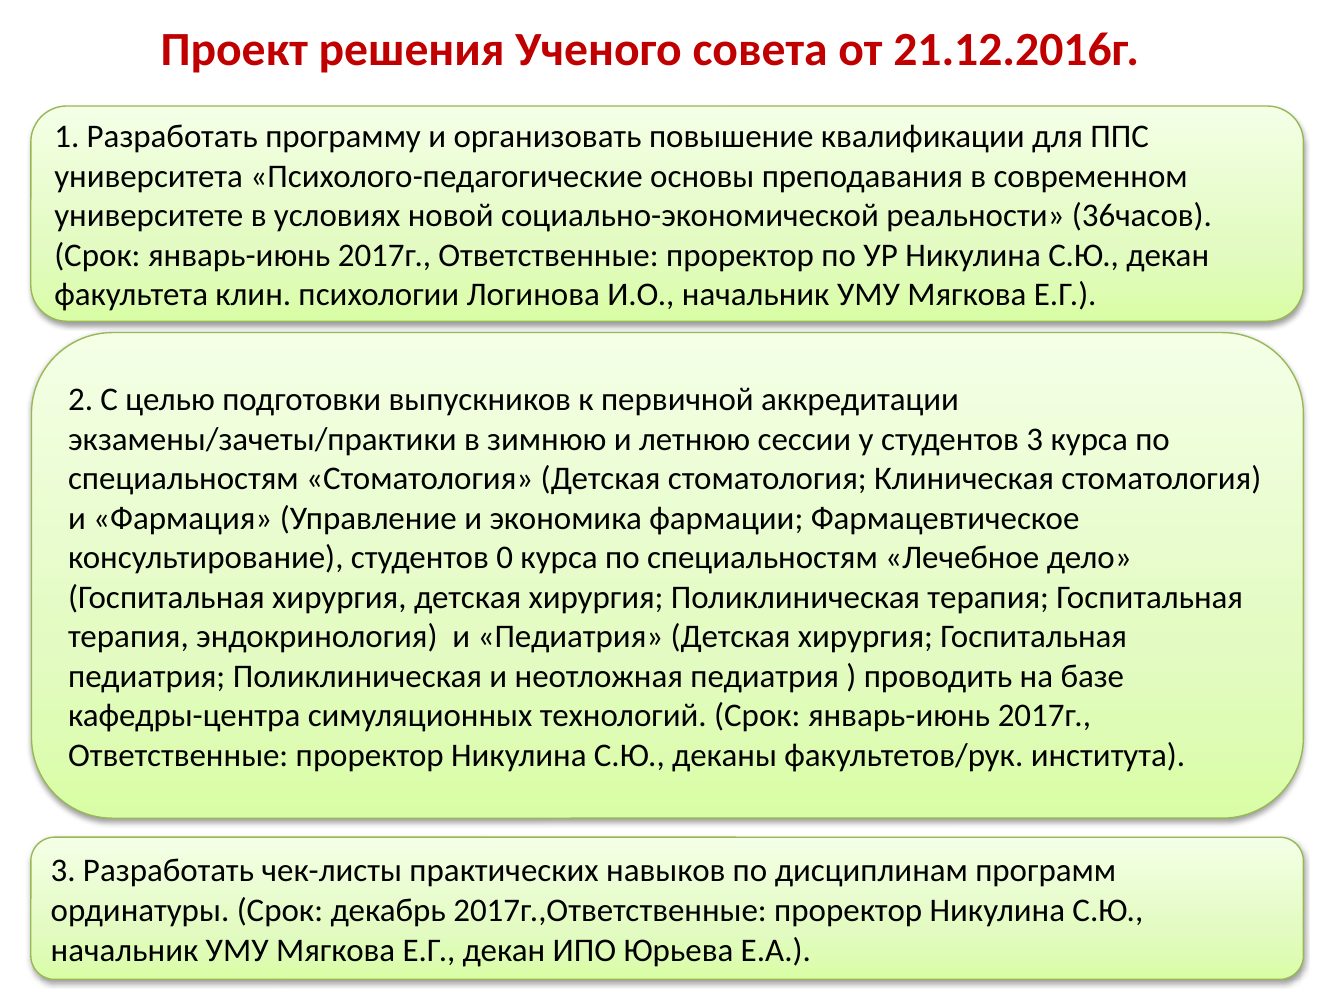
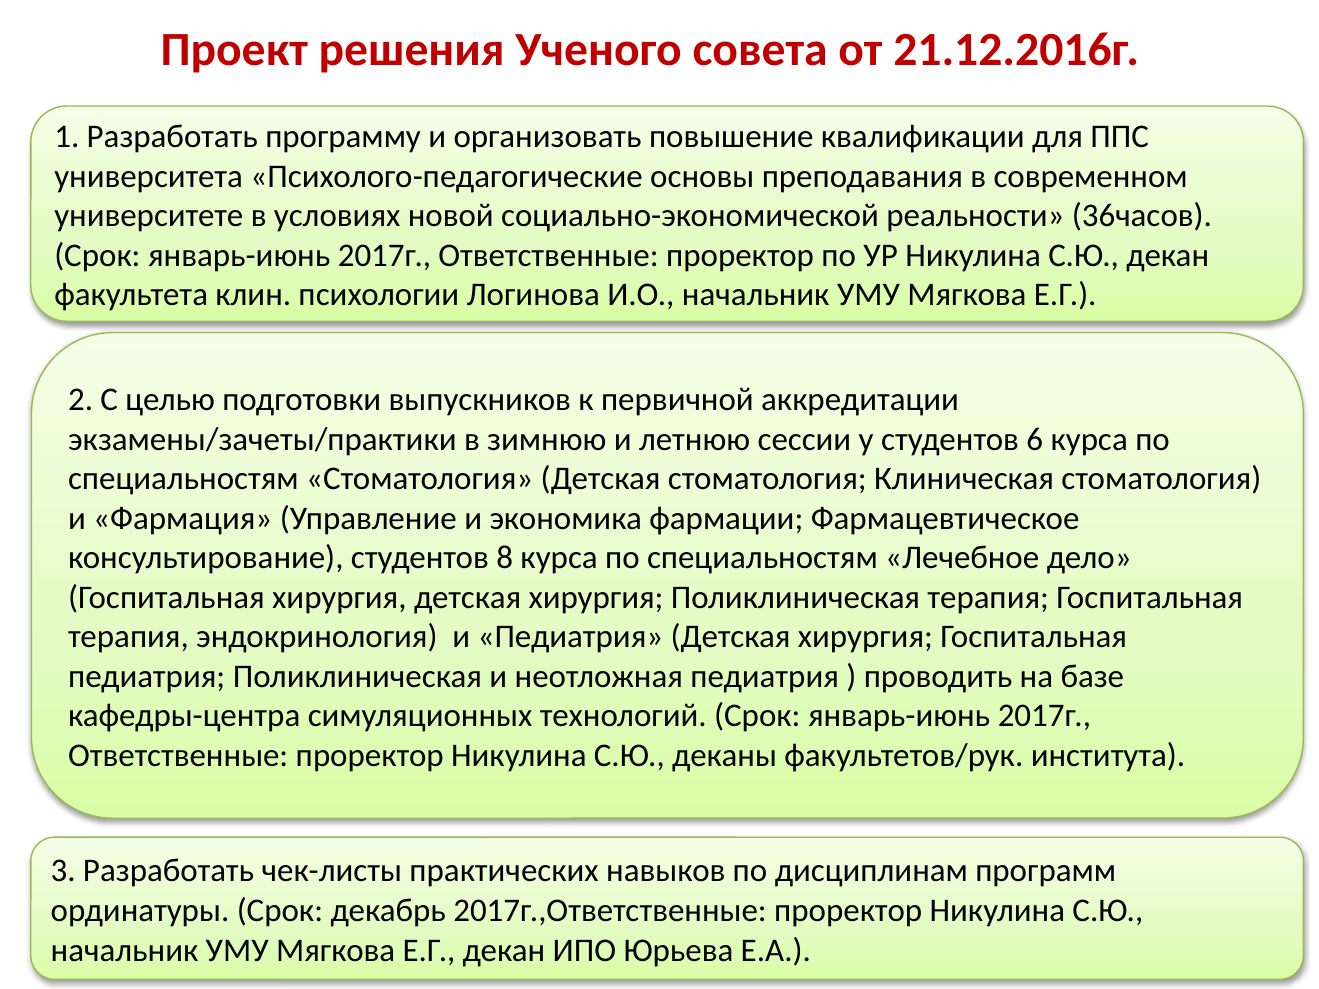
студентов 3: 3 -> 6
0: 0 -> 8
